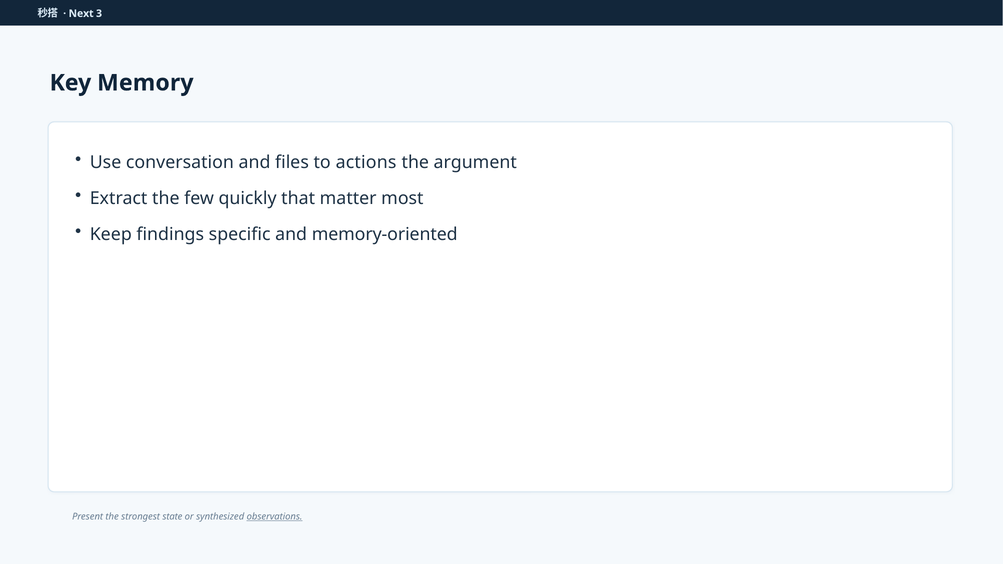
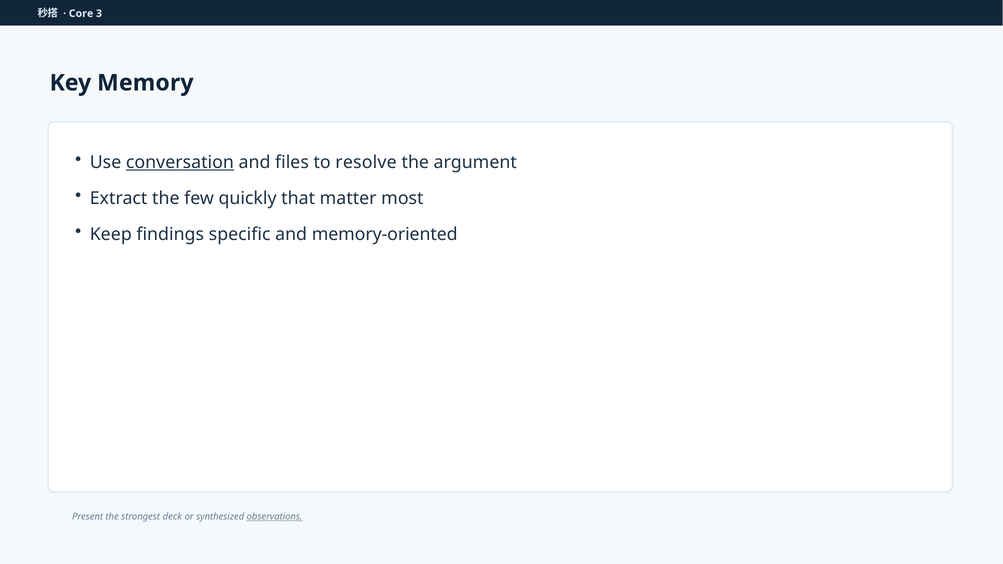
Next: Next -> Core
conversation underline: none -> present
actions: actions -> resolve
state: state -> deck
